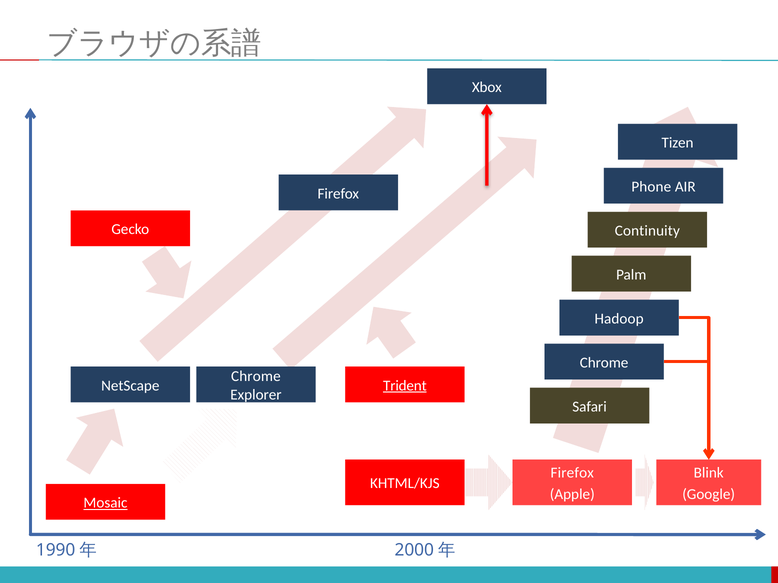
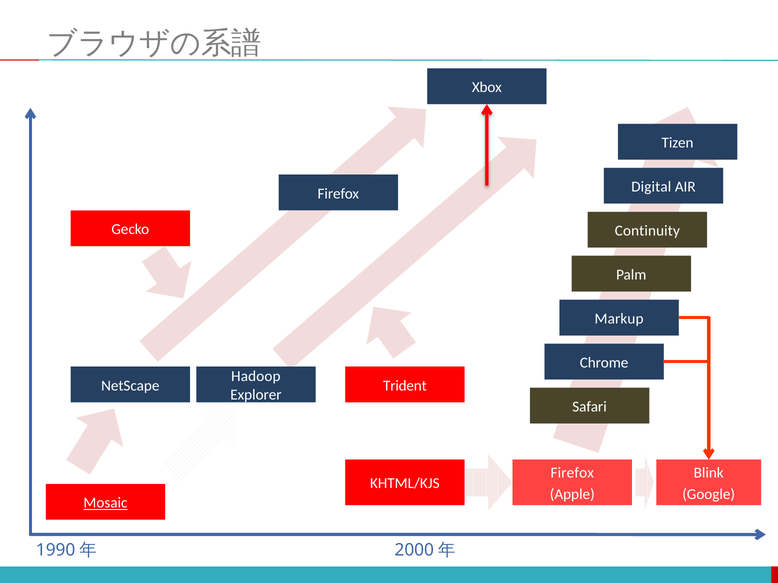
Phone: Phone -> Digital
Hadoop: Hadoop -> Markup
Chrome at (256, 377): Chrome -> Hadoop
Trident underline: present -> none
